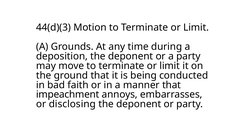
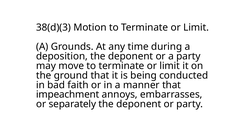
44(d)(3: 44(d)(3 -> 38(d)(3
disclosing: disclosing -> separately
